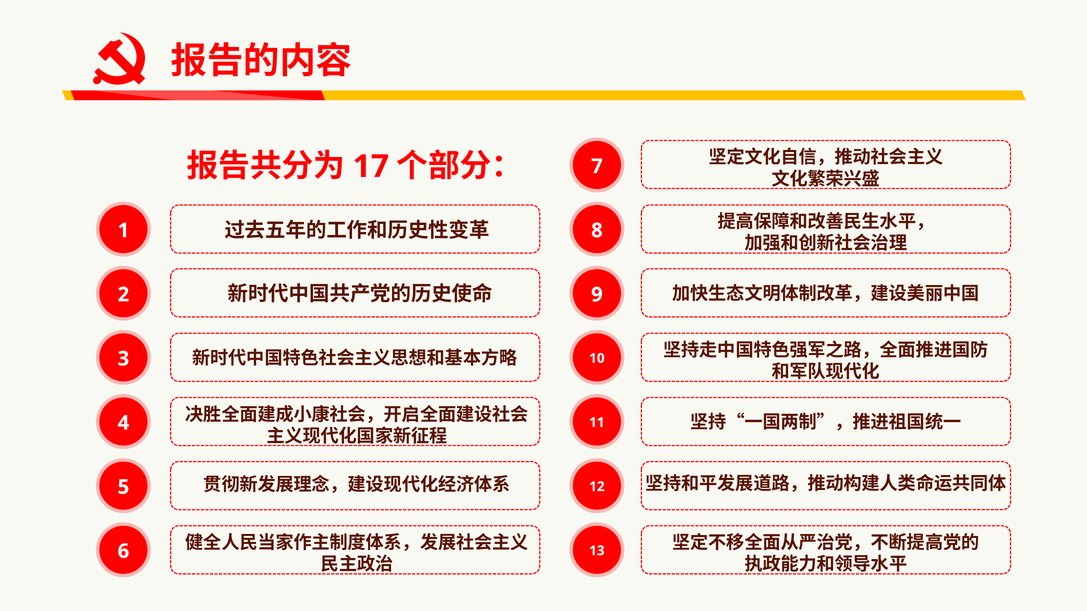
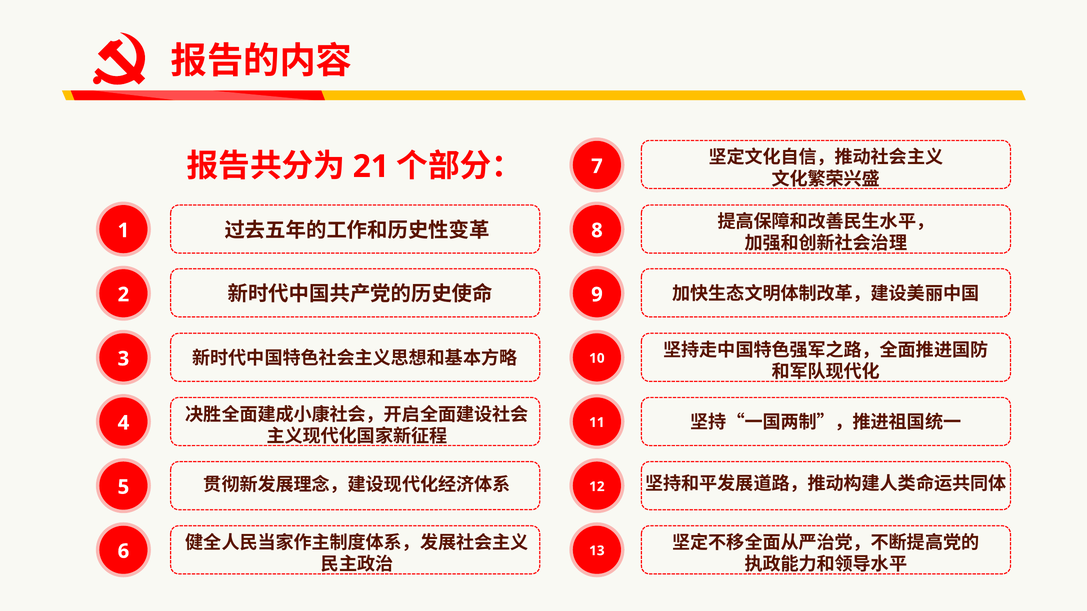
17: 17 -> 21
